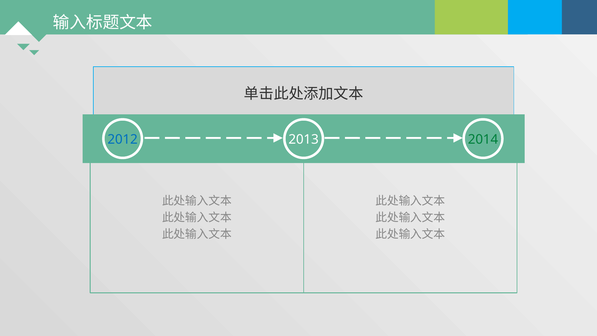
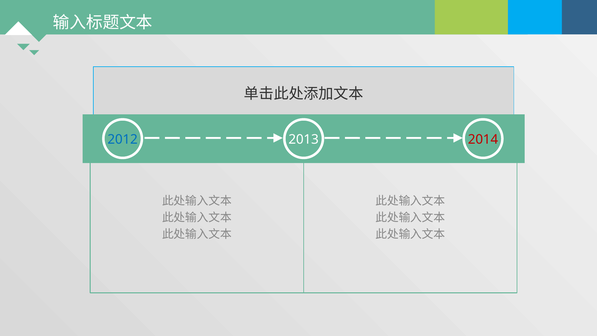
2014 colour: green -> red
